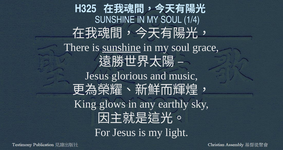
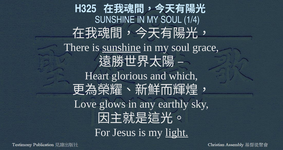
Jesus at (97, 76): Jesus -> Heart
music: music -> which
King: King -> Love
light underline: none -> present
